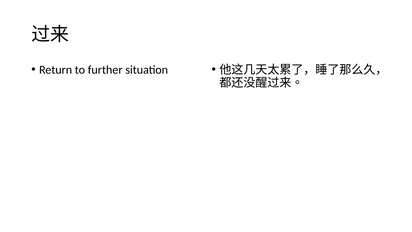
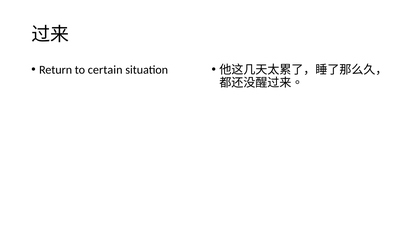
further: further -> certain
